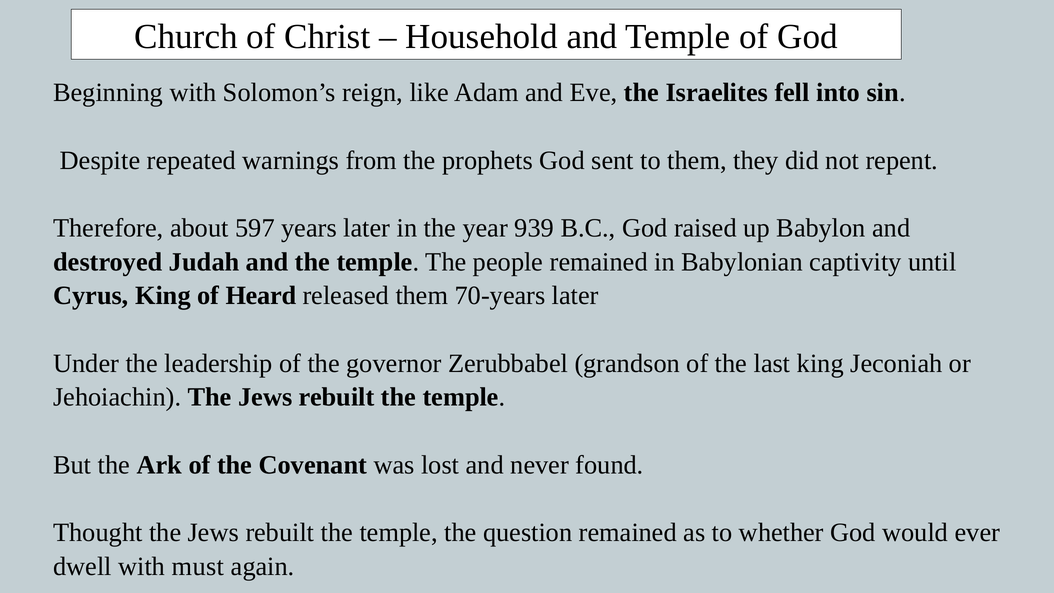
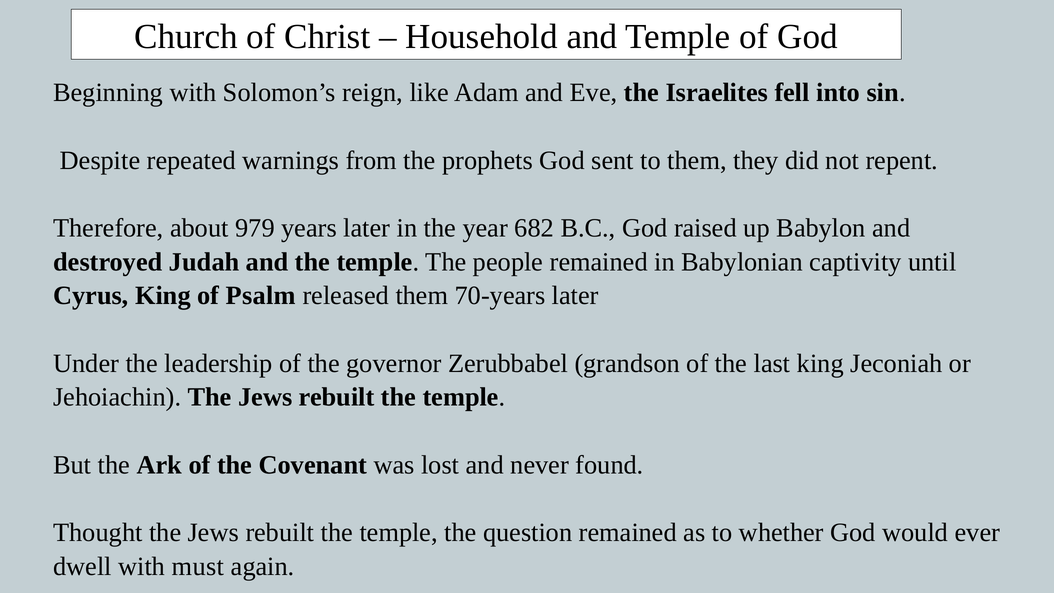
597: 597 -> 979
939: 939 -> 682
Heard: Heard -> Psalm
